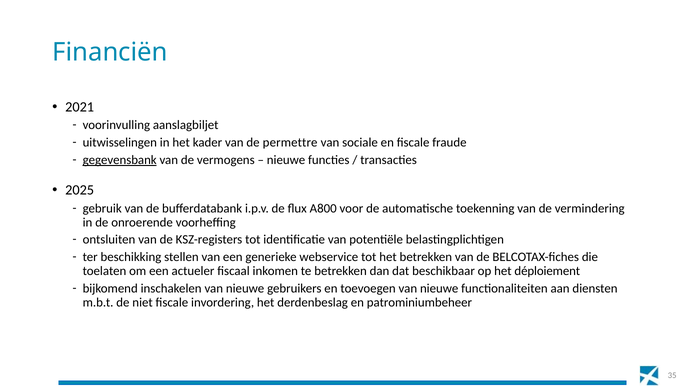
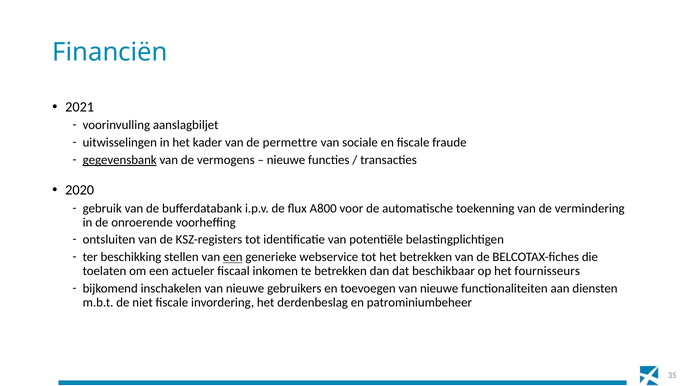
2025: 2025 -> 2020
een at (233, 257) underline: none -> present
déploiement: déploiement -> fournisseurs
